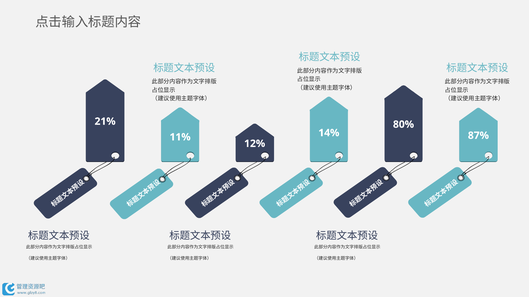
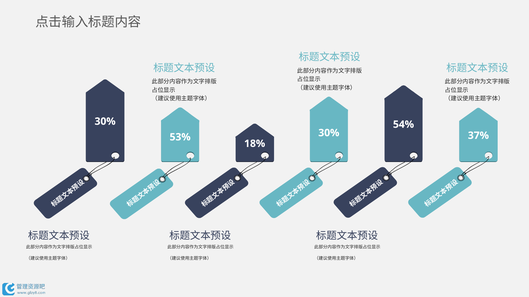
21% at (105, 122): 21% -> 30%
80%: 80% -> 54%
14% at (329, 133): 14% -> 30%
87%: 87% -> 37%
11%: 11% -> 53%
12%: 12% -> 18%
